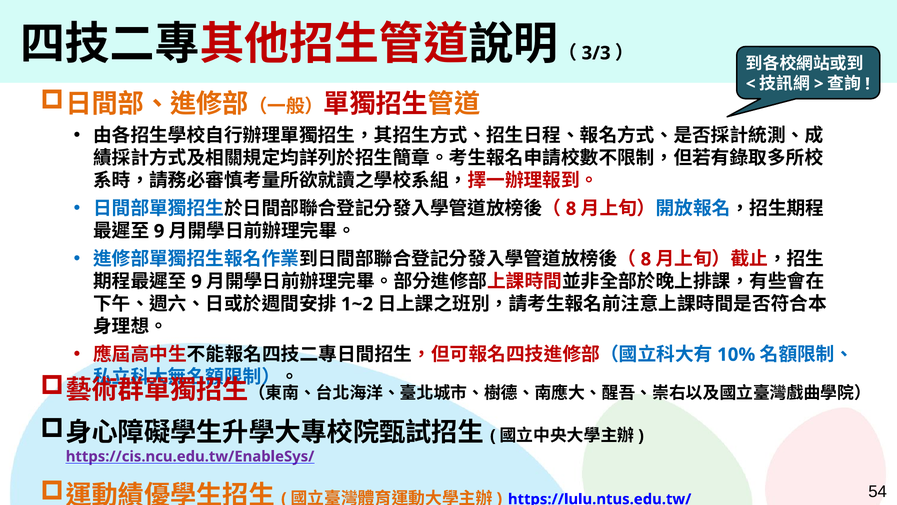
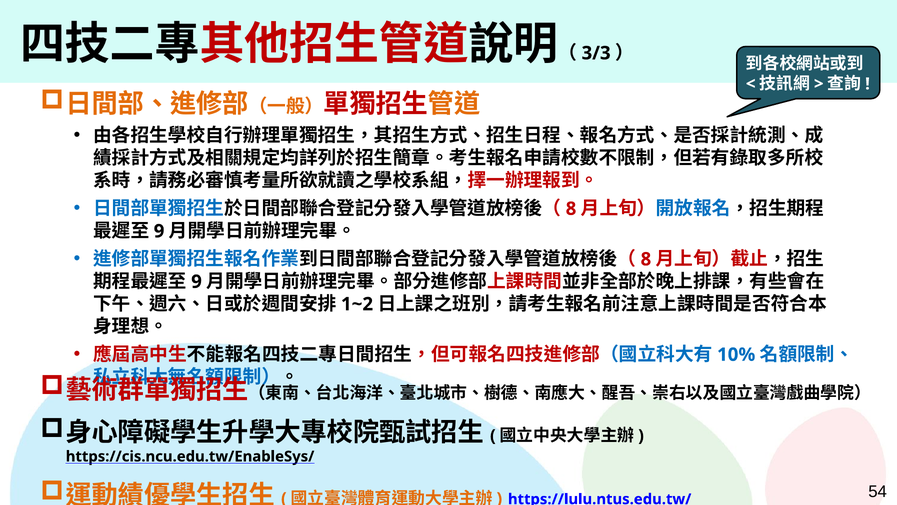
https://cis.ncu.edu.tw/EnableSys/ colour: purple -> black
